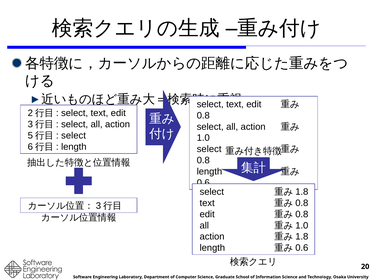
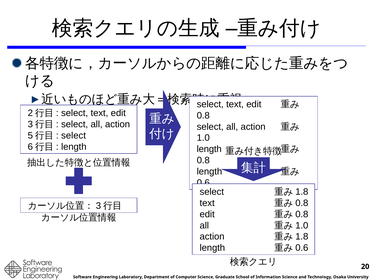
select at (209, 149): select -> length
